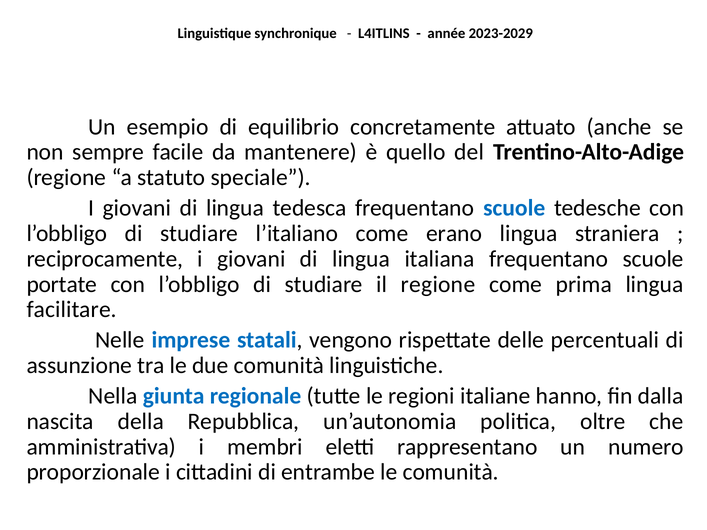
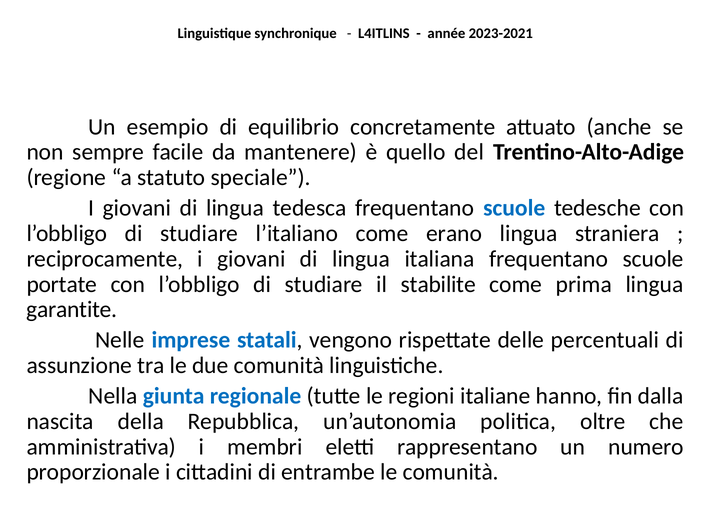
2023-2029: 2023-2029 -> 2023-2021
il regione: regione -> stabilite
facilitare: facilitare -> garantite
